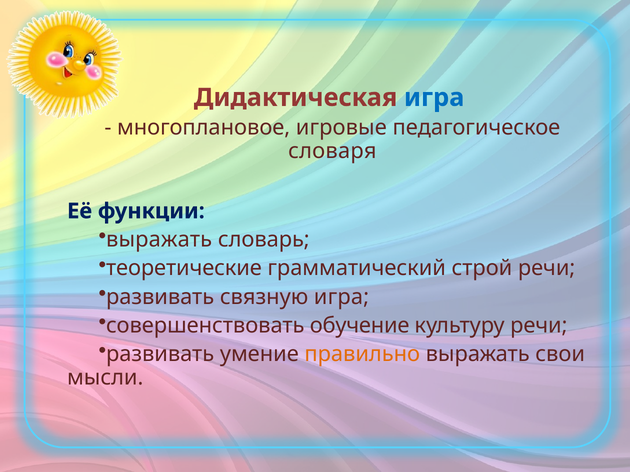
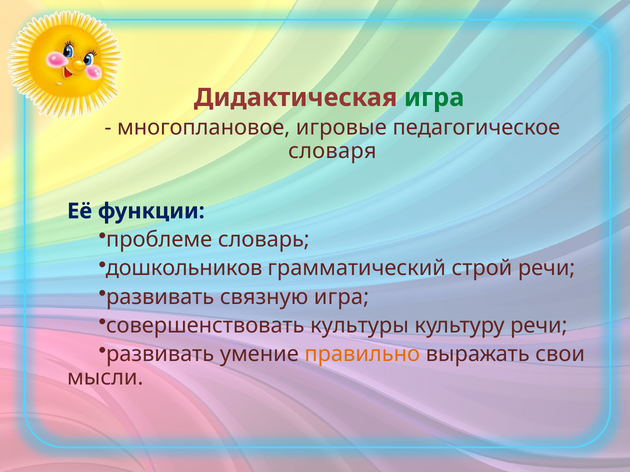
игра at (434, 98) colour: blue -> green
выражать at (159, 240): выражать -> проблеме
теоретические: теоретические -> дошкольников
обучение: обучение -> культуры
